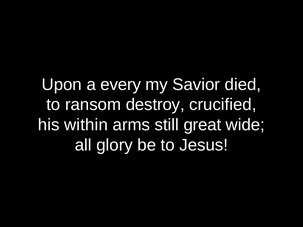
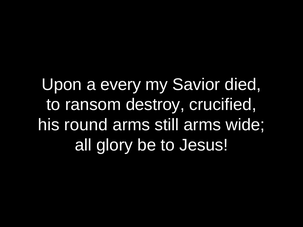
within: within -> round
still great: great -> arms
